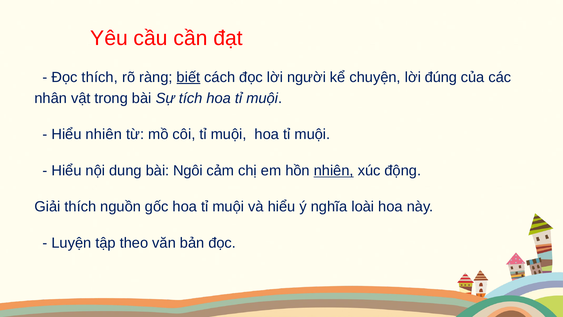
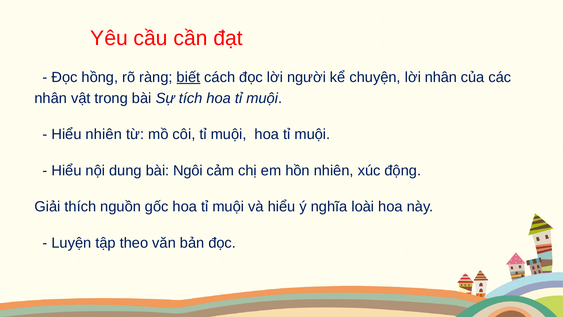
Đọc thích: thích -> hồng
lời đúng: đúng -> nhân
nhiên at (334, 170) underline: present -> none
